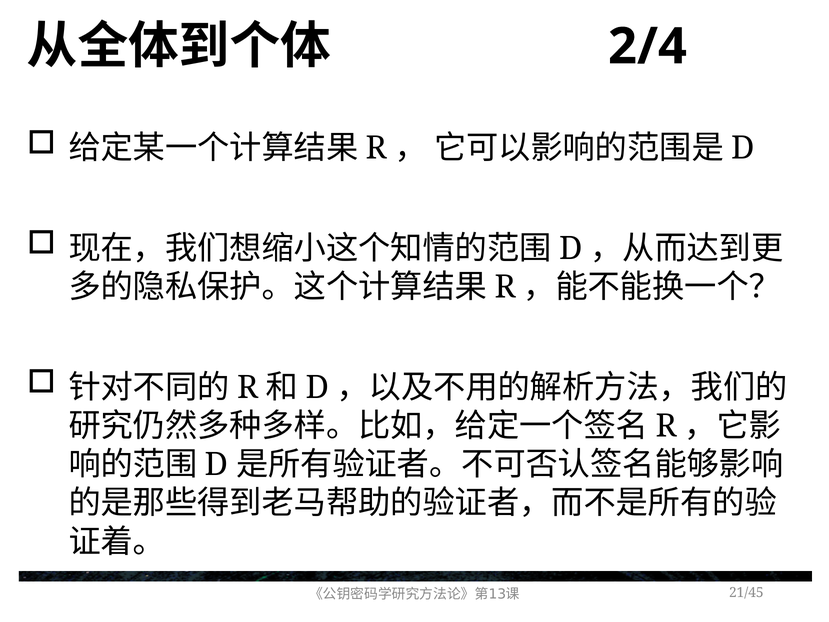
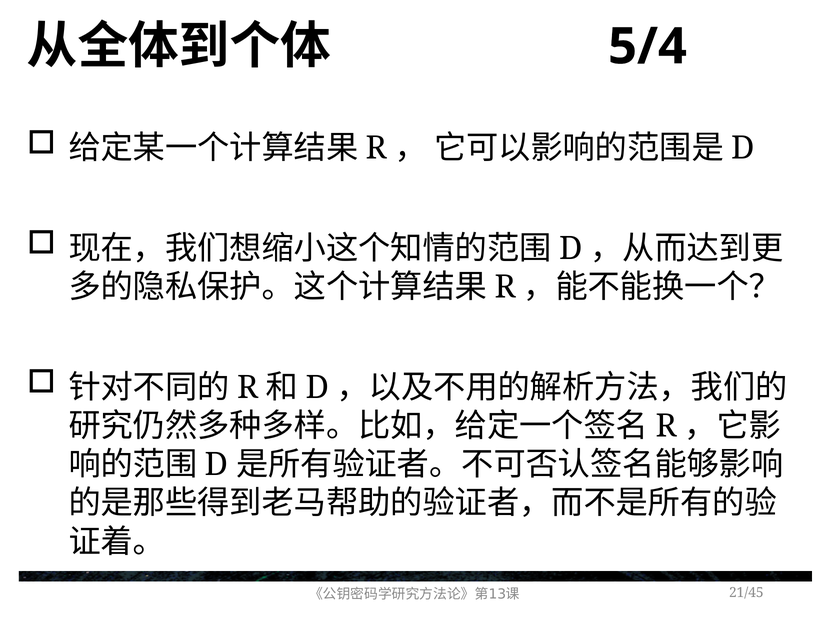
2/4: 2/4 -> 5/4
